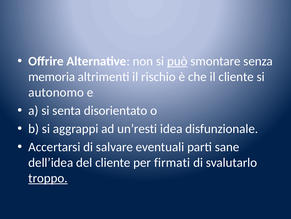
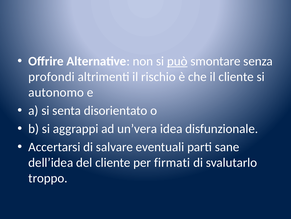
memoria: memoria -> profondi
un’resti: un’resti -> un’vera
troppo underline: present -> none
